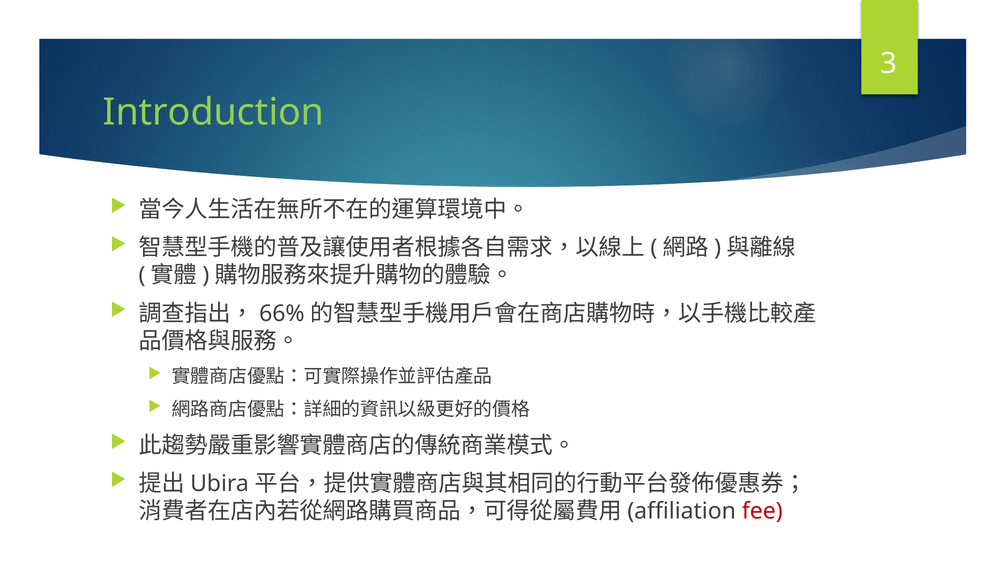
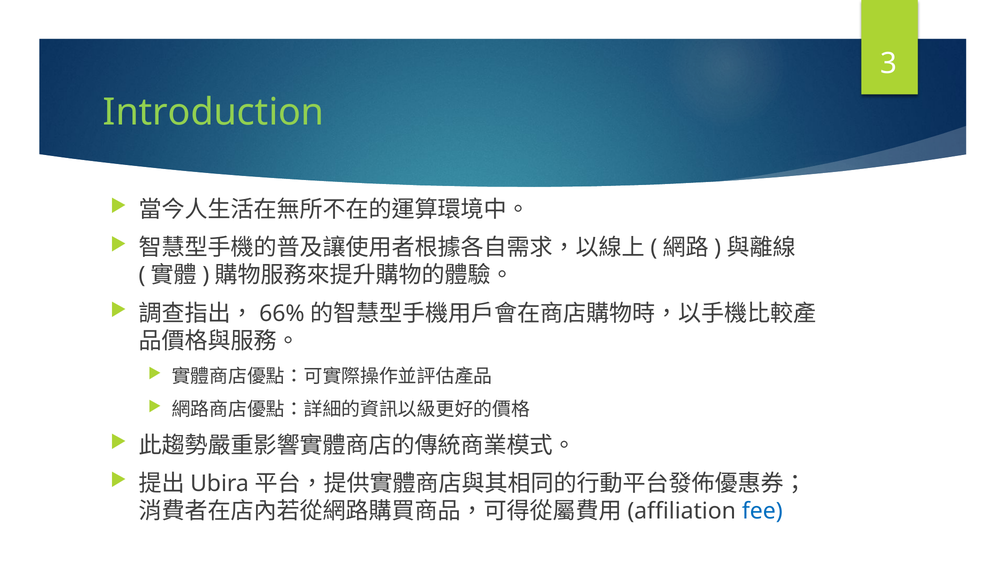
fee colour: red -> blue
